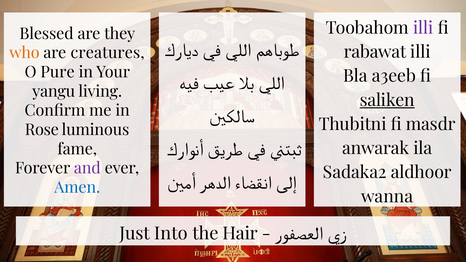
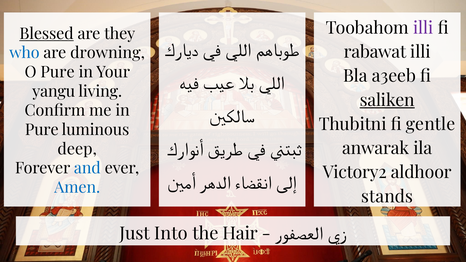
Blessed underline: none -> present
who colour: orange -> blue
creatures: creatures -> drowning
masdr: masdr -> gentle
Rose at (42, 130): Rose -> Pure
fame: fame -> deep
and colour: purple -> blue
Sadaka2: Sadaka2 -> Victory2
wanna: wanna -> stands
